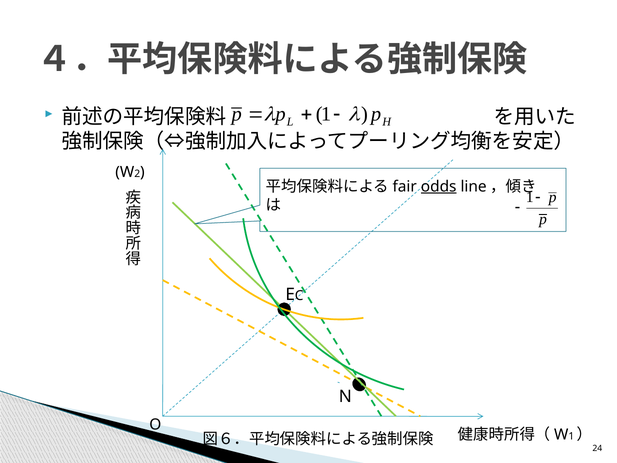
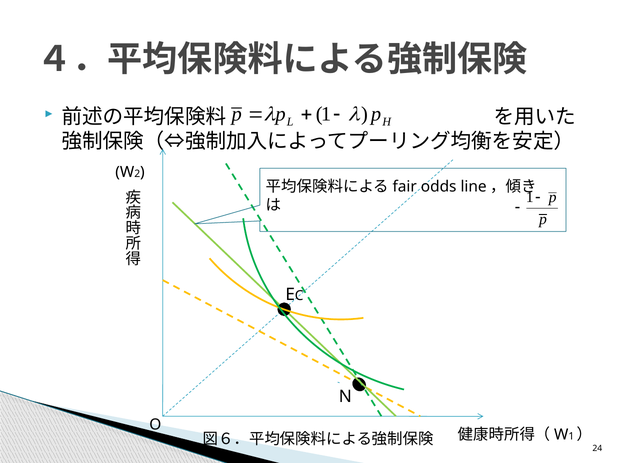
odds underline: present -> none
